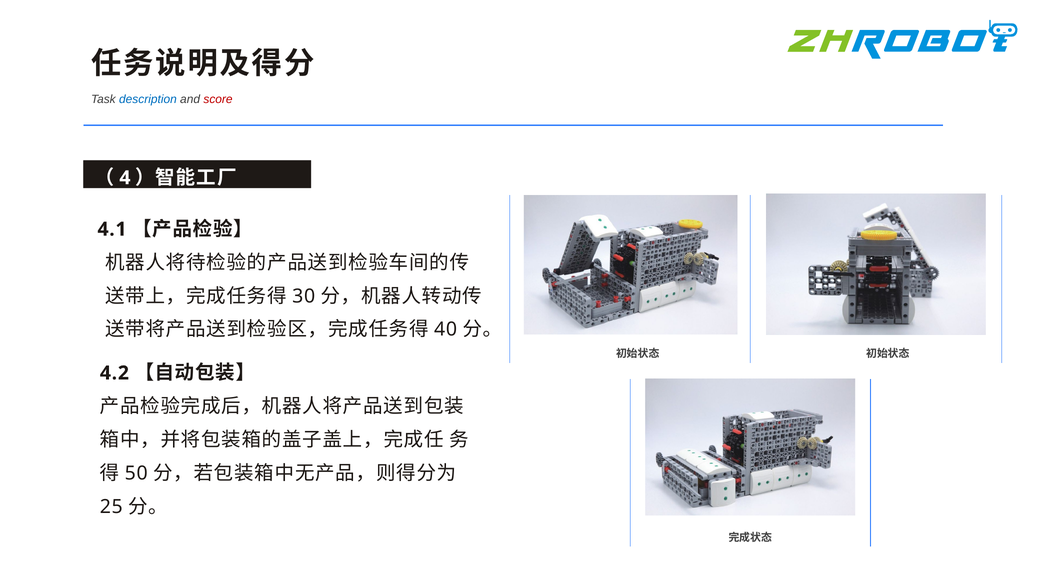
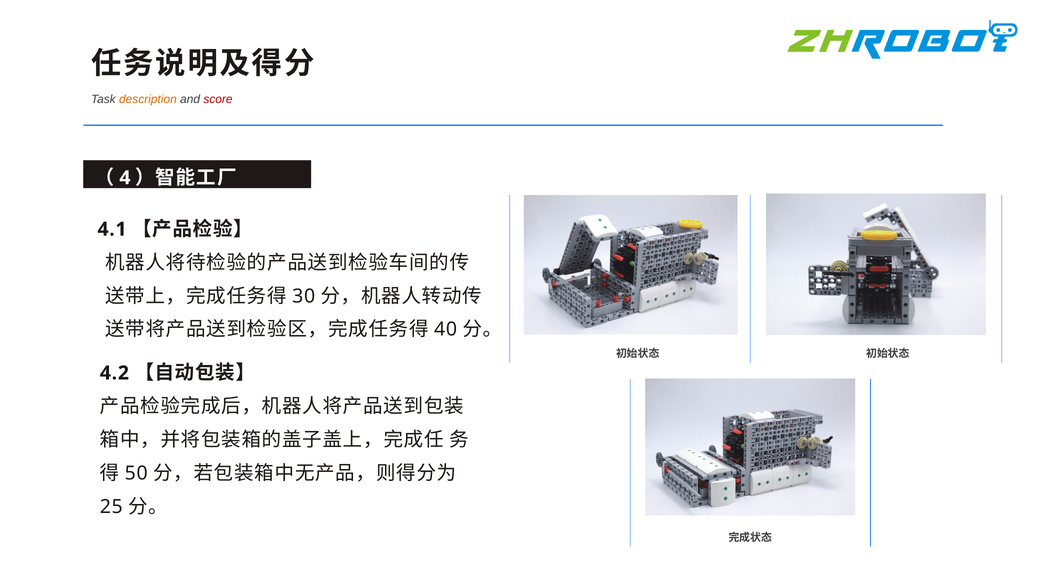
description colour: blue -> orange
